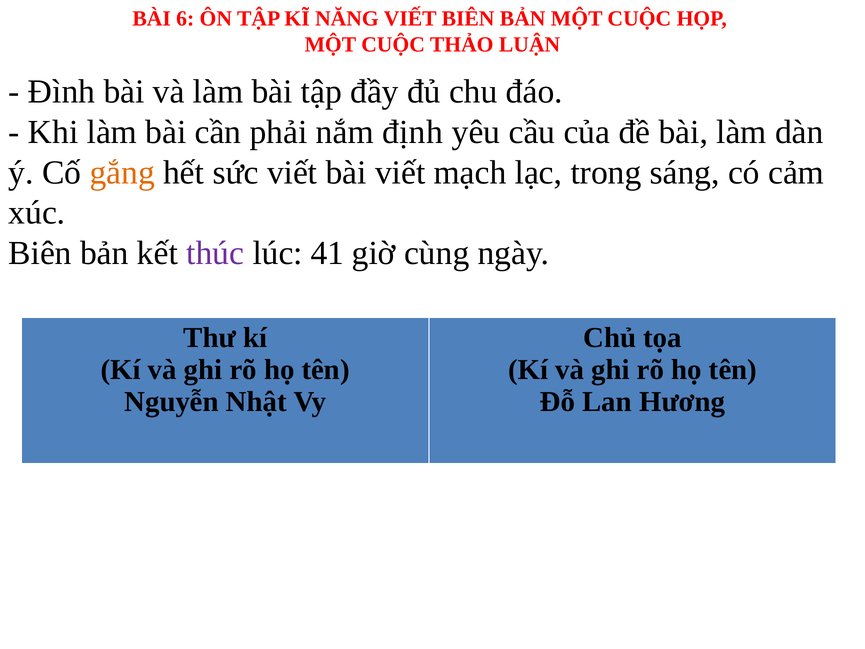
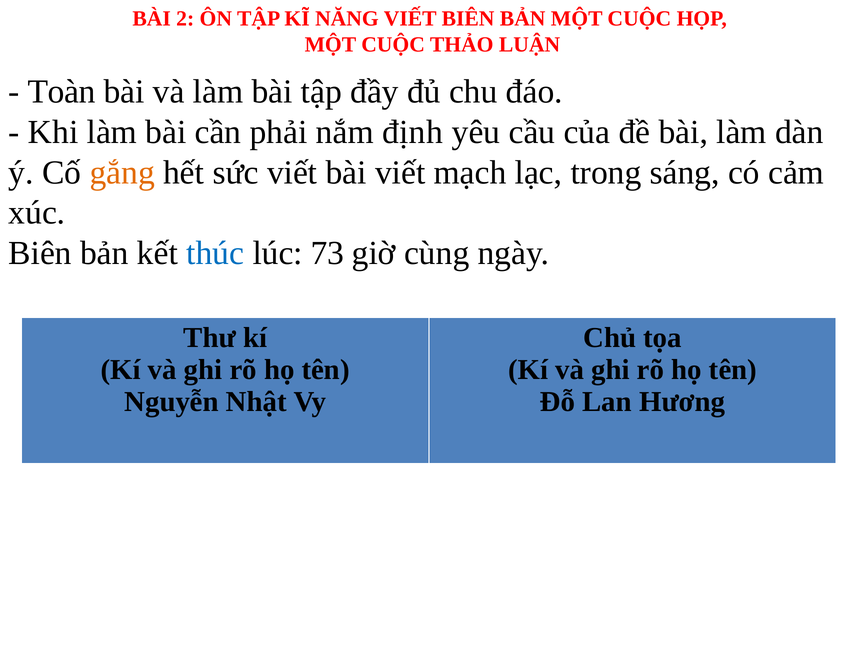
6: 6 -> 2
Đình: Đình -> Toàn
thúc colour: purple -> blue
41: 41 -> 73
